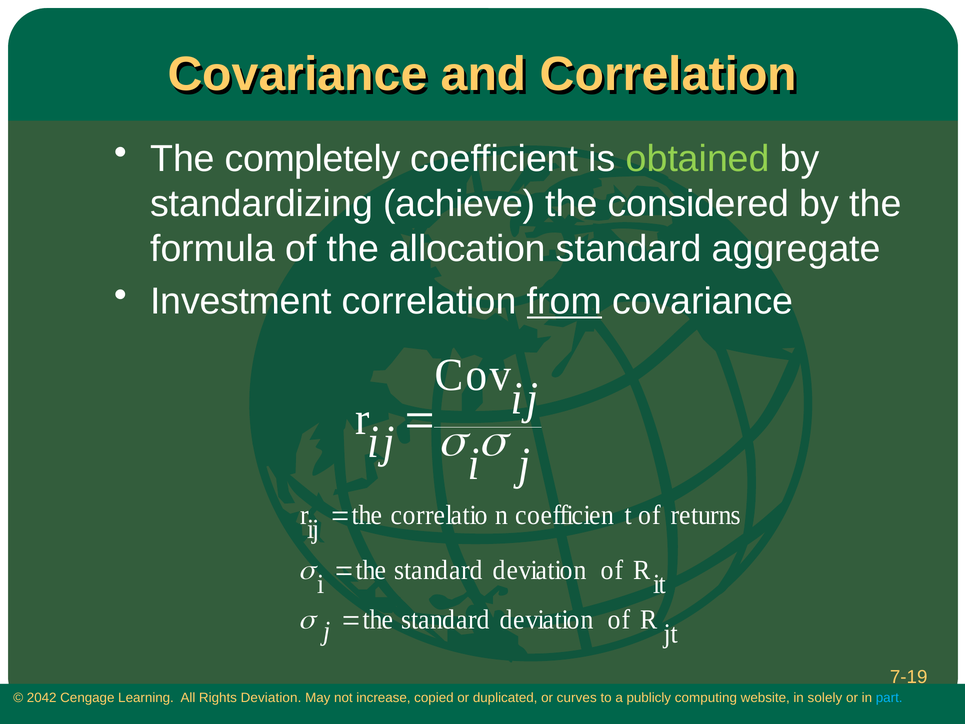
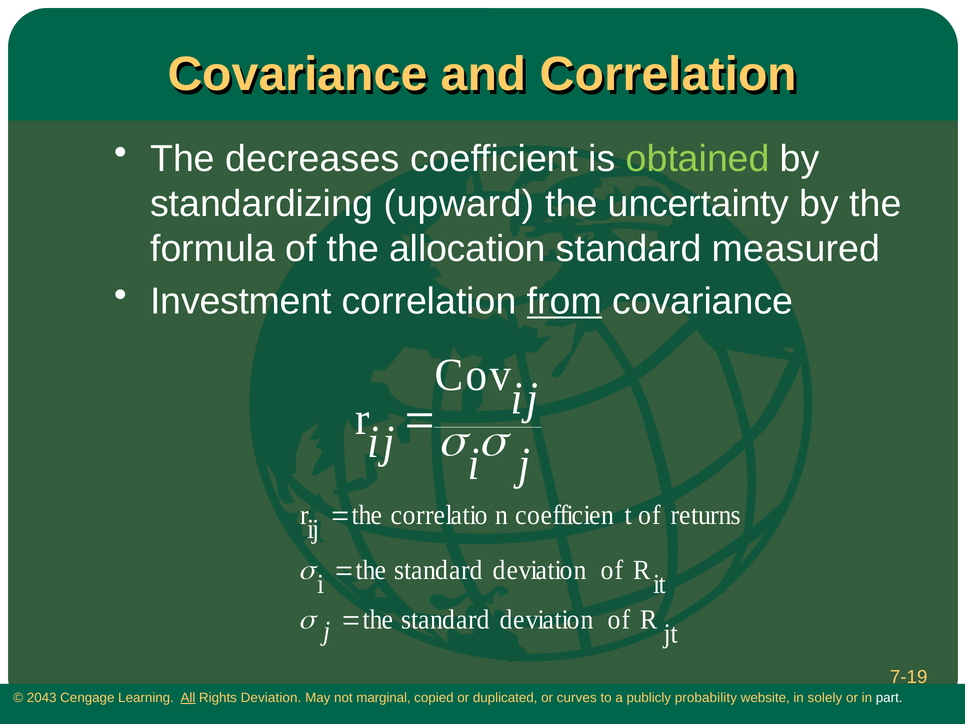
completely: completely -> decreases
achieve: achieve -> upward
considered: considered -> uncertainty
aggregate: aggregate -> measured
2042: 2042 -> 2043
All underline: none -> present
increase: increase -> marginal
computing: computing -> probability
part colour: light blue -> white
